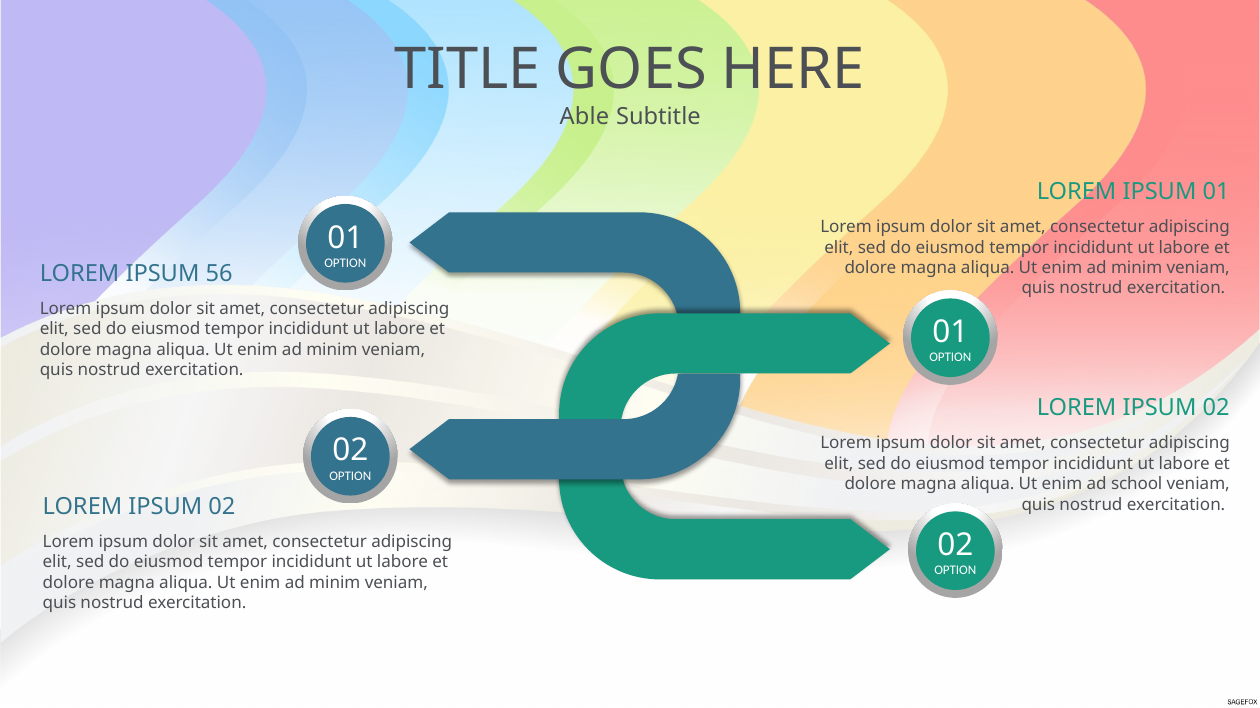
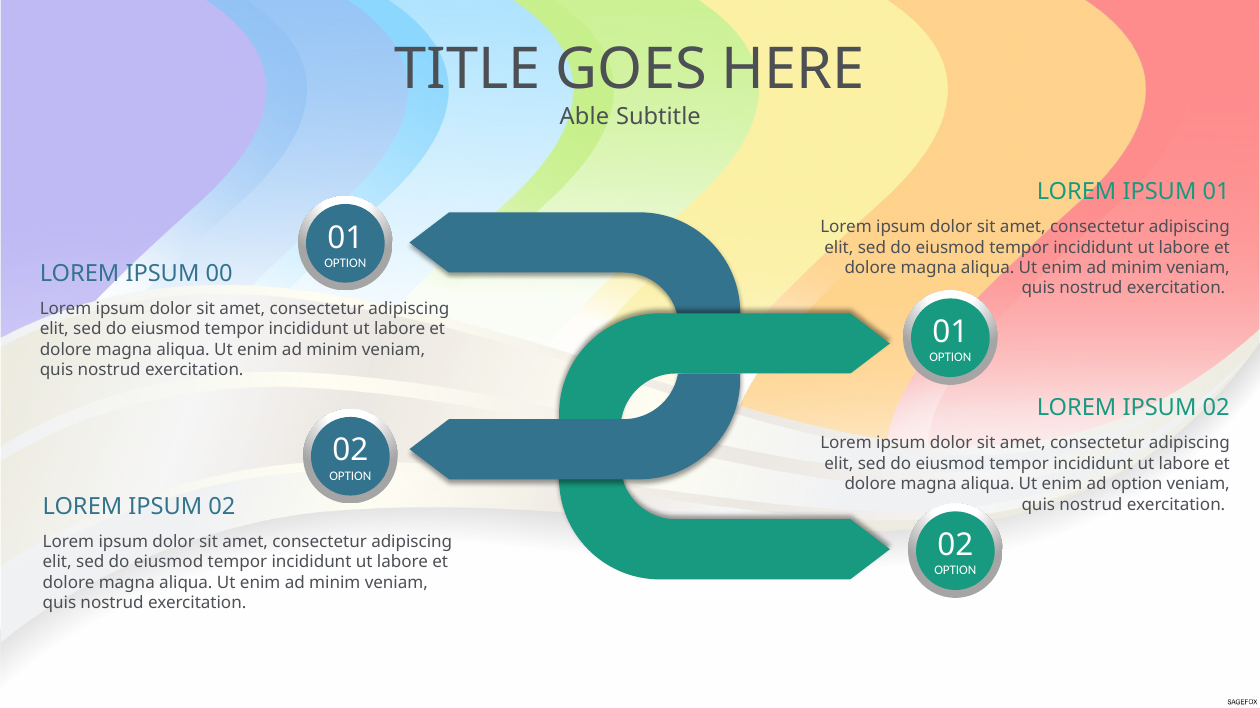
56: 56 -> 00
ad school: school -> option
